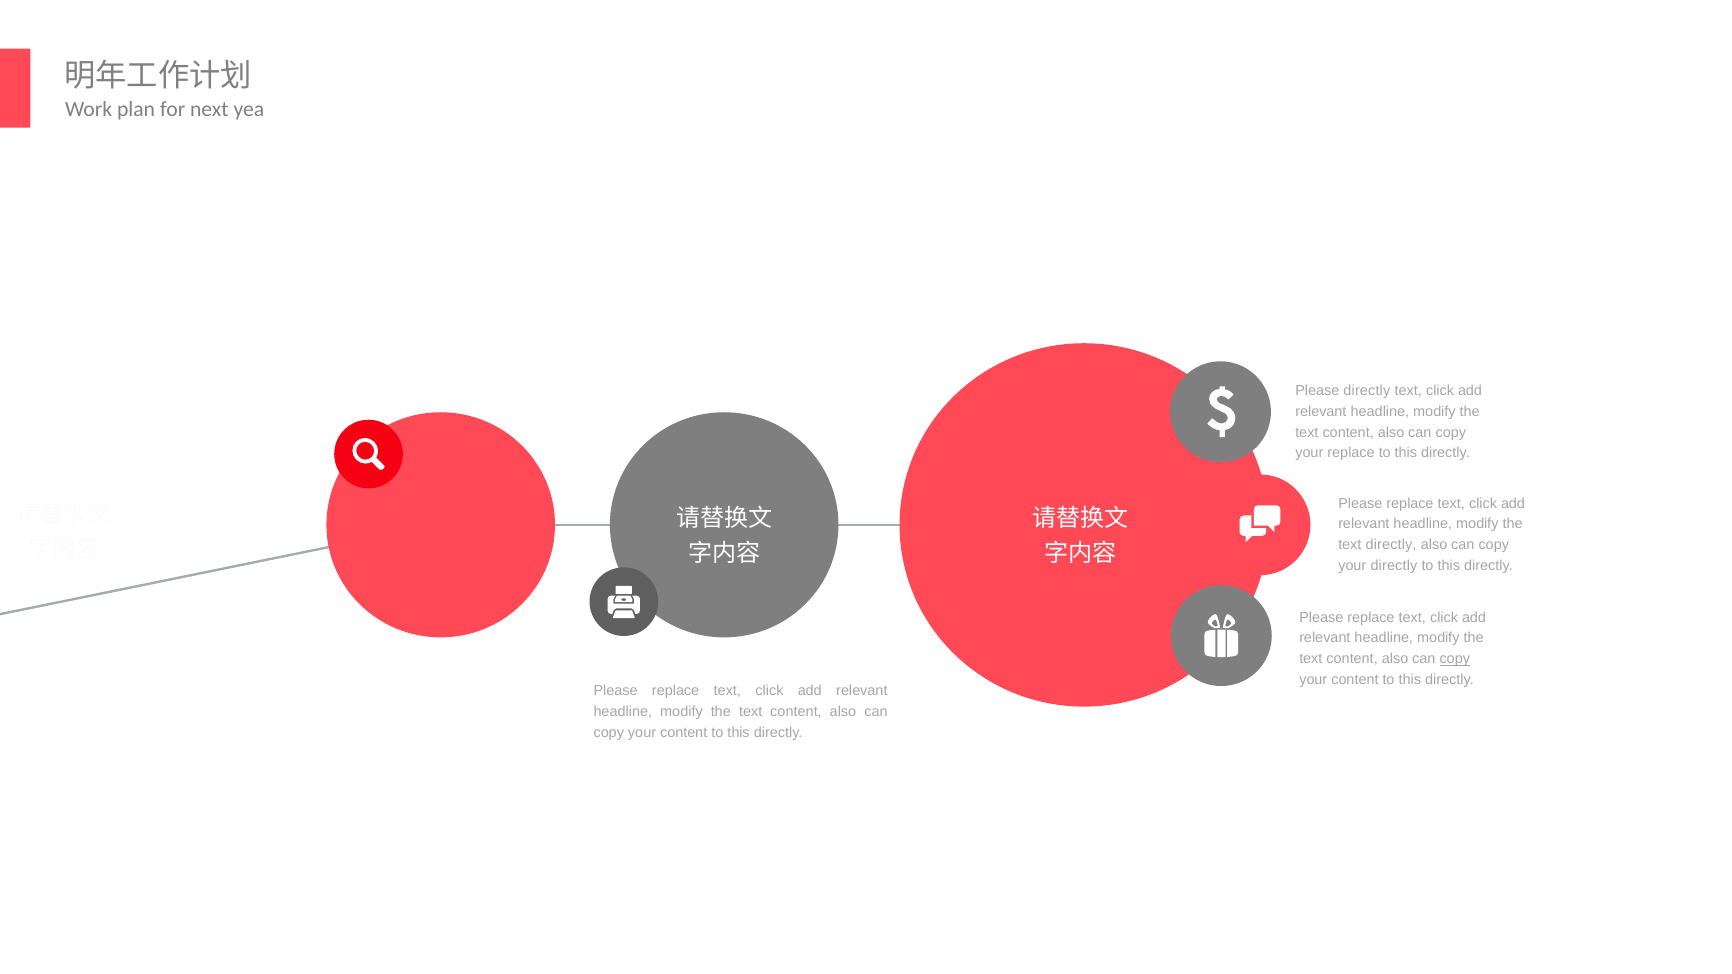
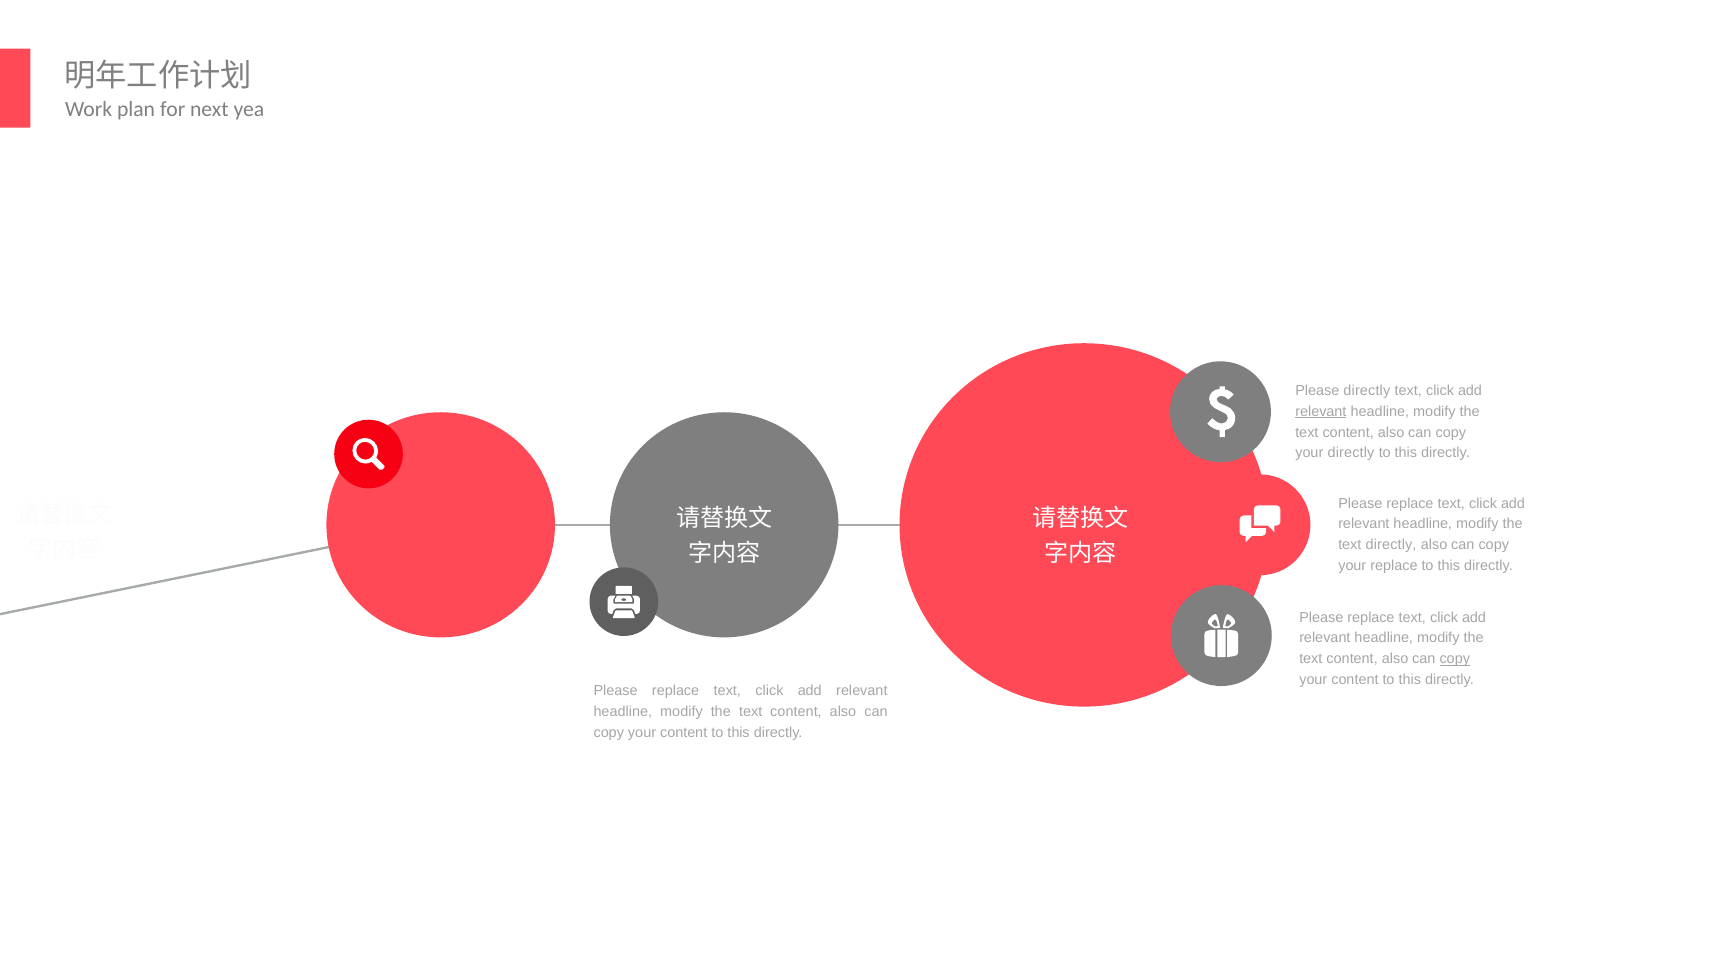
relevant at (1321, 412) underline: none -> present
your replace: replace -> directly
your directly: directly -> replace
